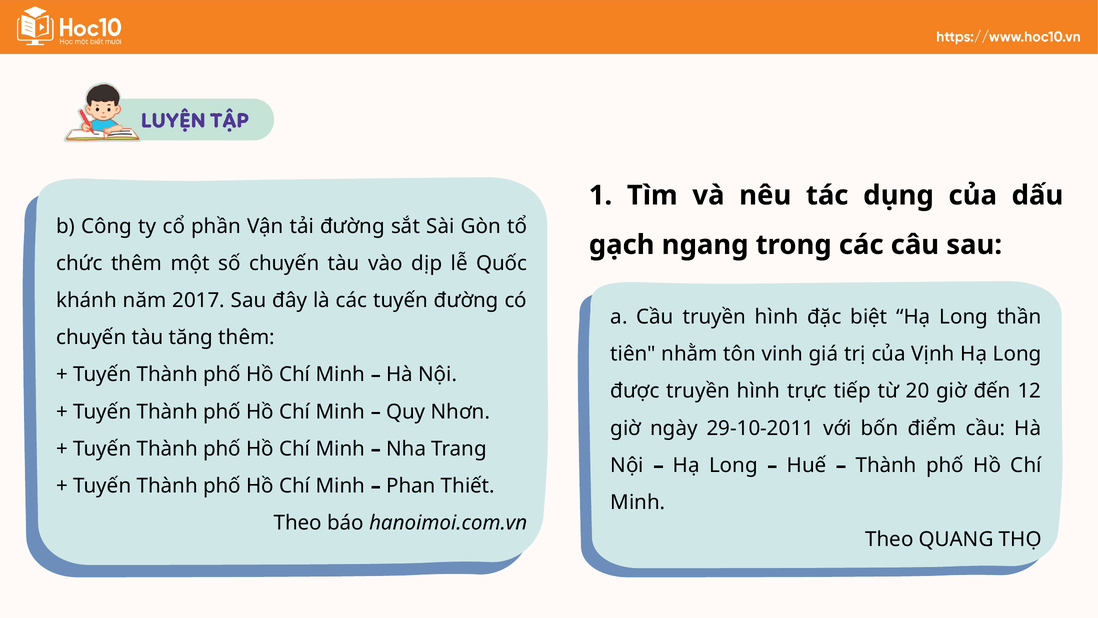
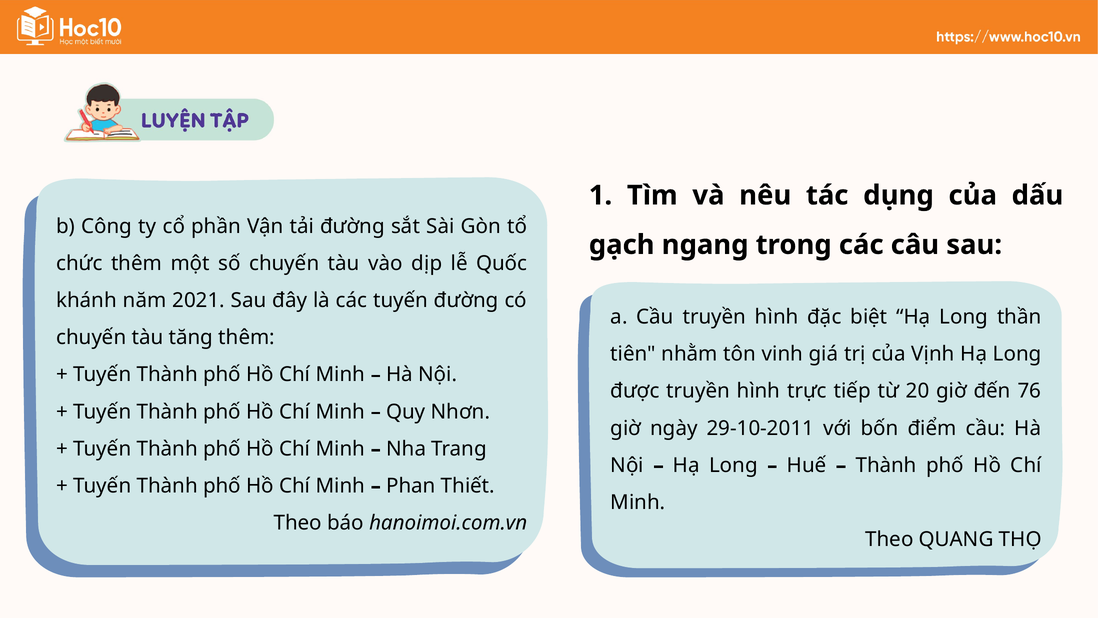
2017: 2017 -> 2021
12: 12 -> 76
